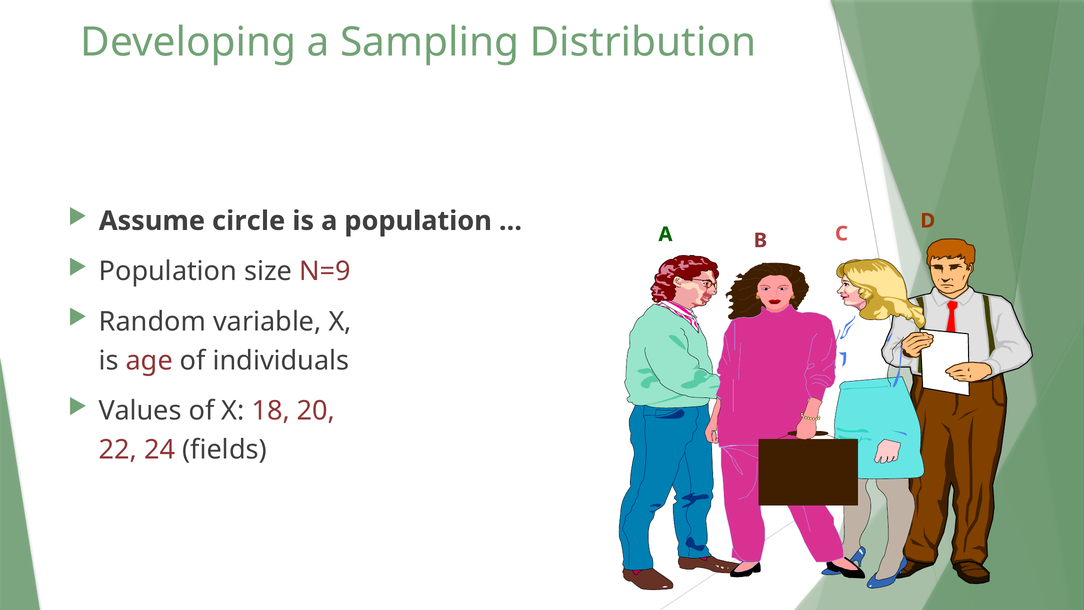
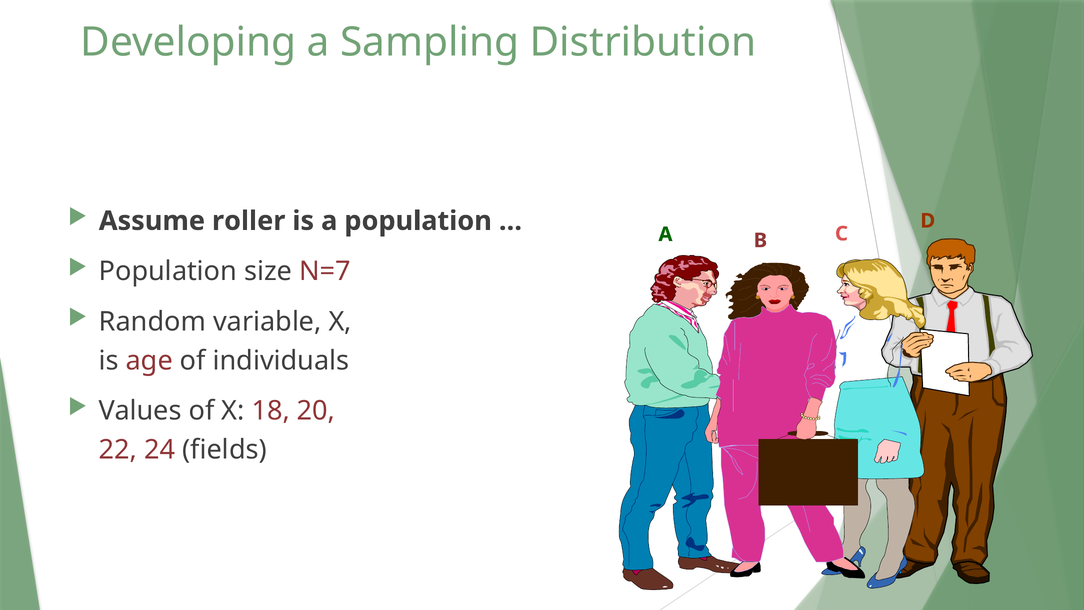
circle: circle -> roller
N=9: N=9 -> N=7
